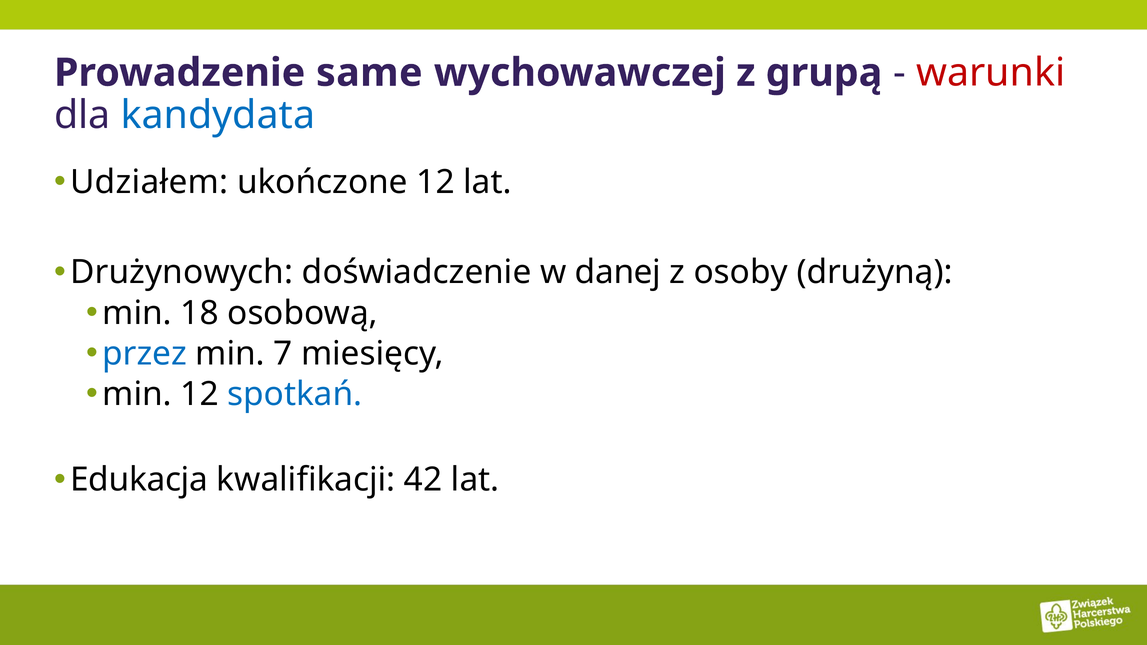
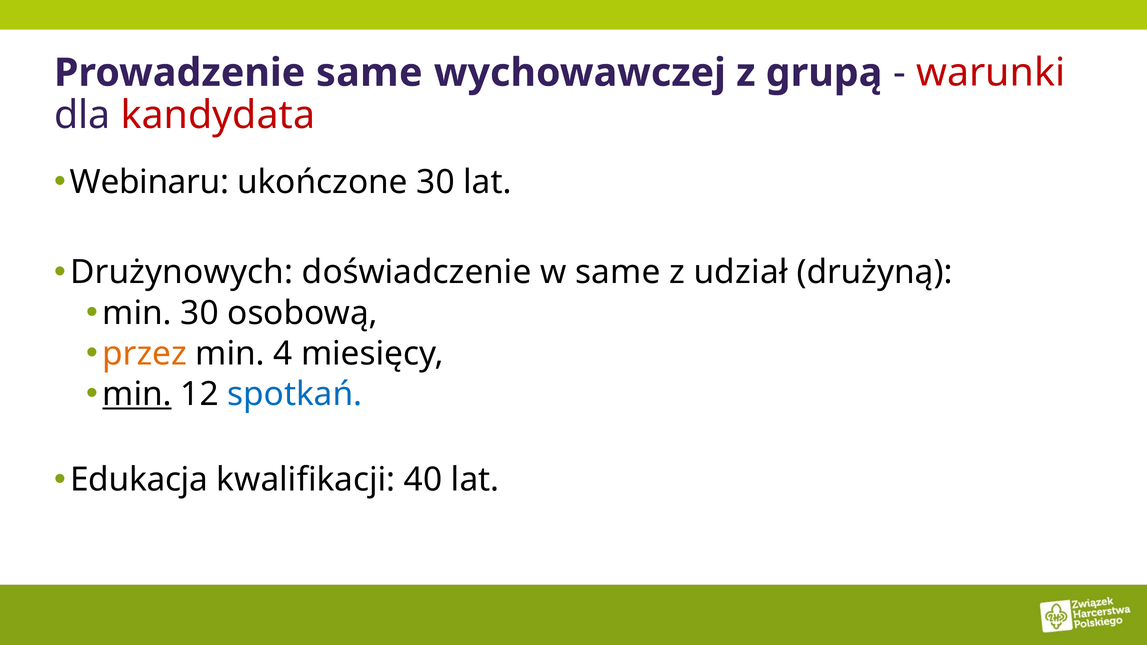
kandydata colour: blue -> red
Udziałem: Udziałem -> Webinaru
ukończone 12: 12 -> 30
w danej: danej -> same
osoby: osoby -> udział
min 18: 18 -> 30
przez colour: blue -> orange
7: 7 -> 4
min at (137, 394) underline: none -> present
42: 42 -> 40
